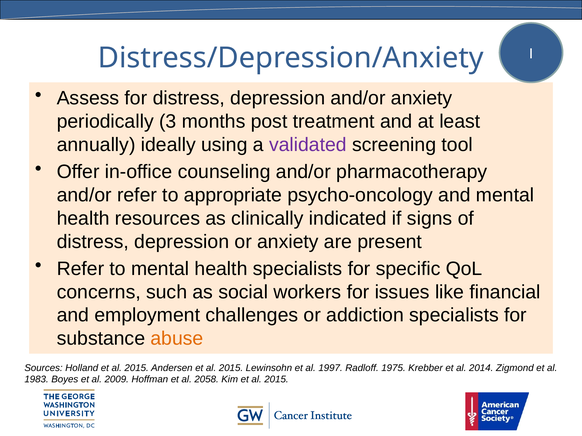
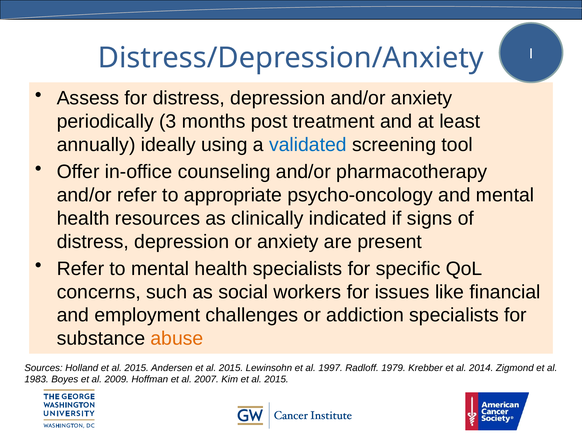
validated colour: purple -> blue
1975: 1975 -> 1979
2058: 2058 -> 2007
